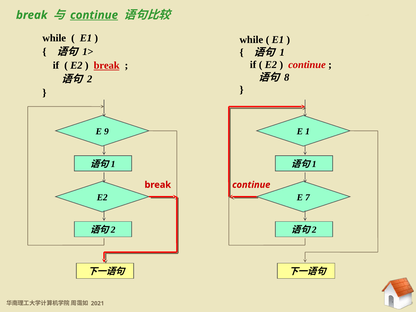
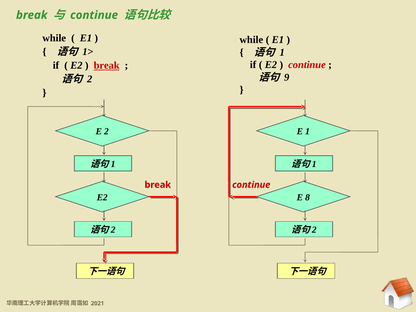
continue at (94, 15) underline: present -> none
8: 8 -> 9
E 9: 9 -> 2
7: 7 -> 8
